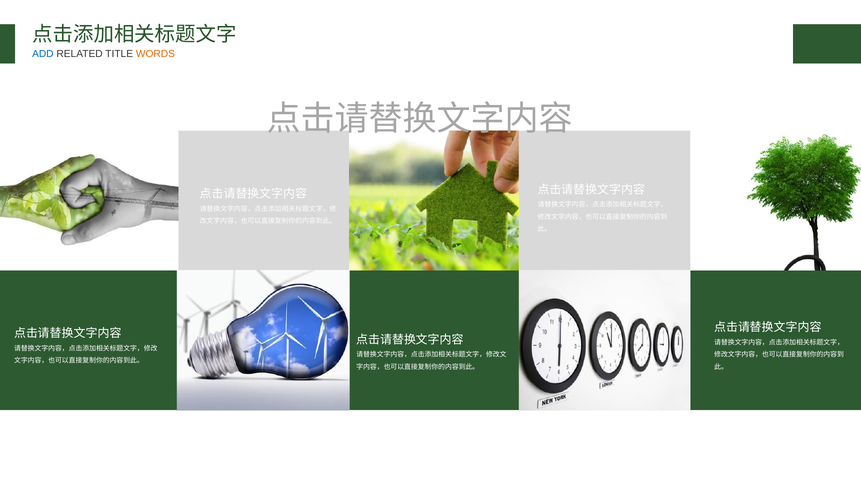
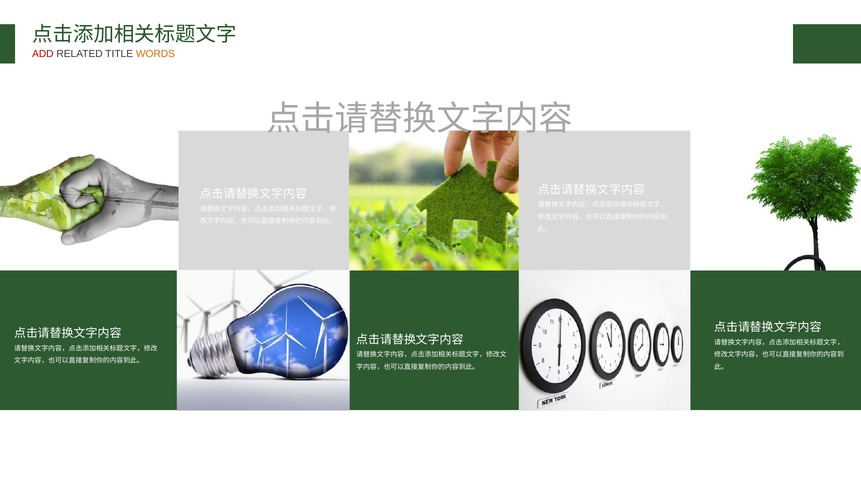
ADD colour: blue -> red
